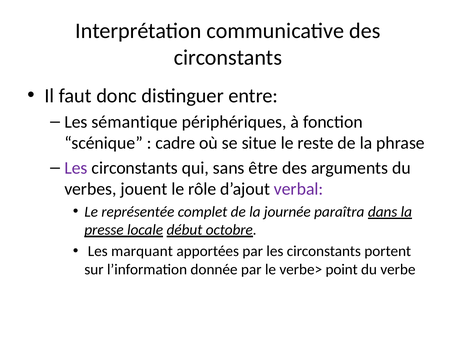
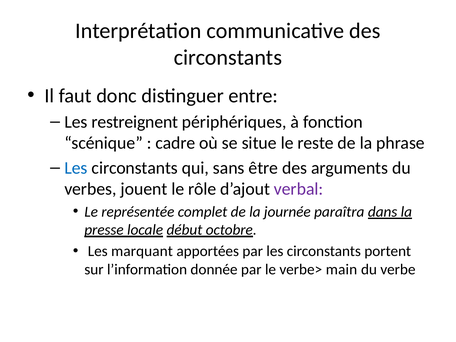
sémantique: sémantique -> restreignent
Les at (76, 168) colour: purple -> blue
point: point -> main
